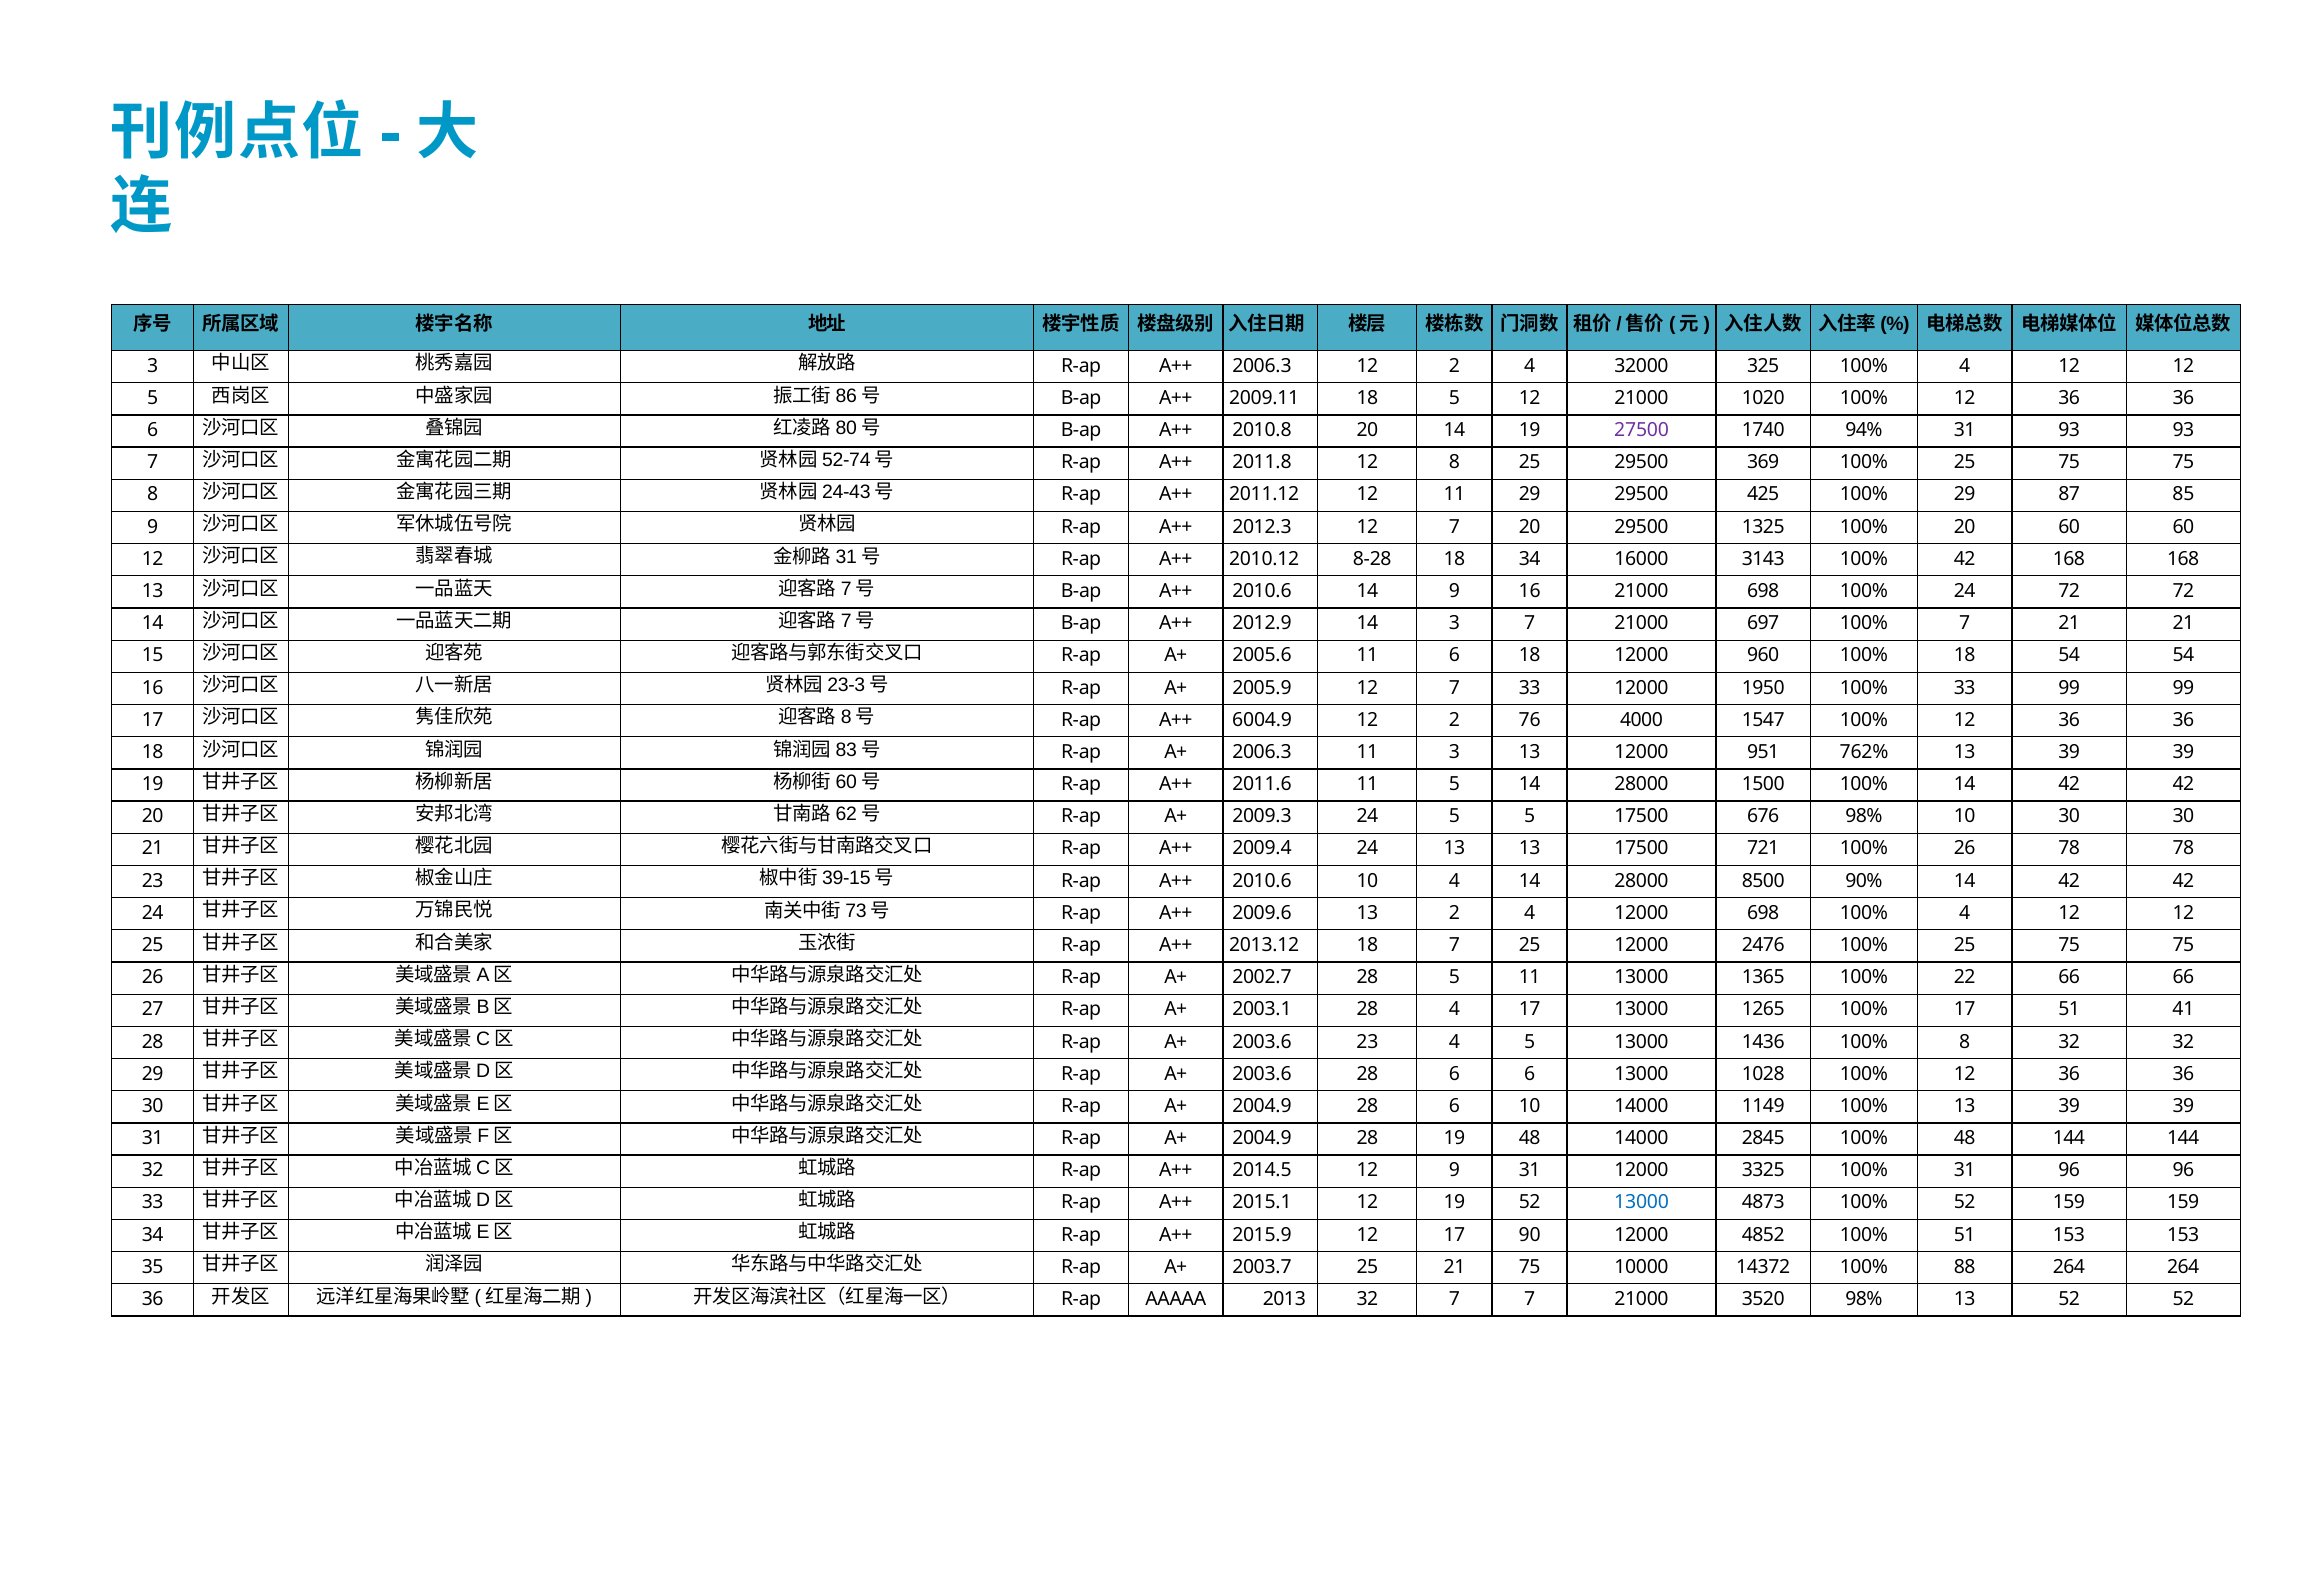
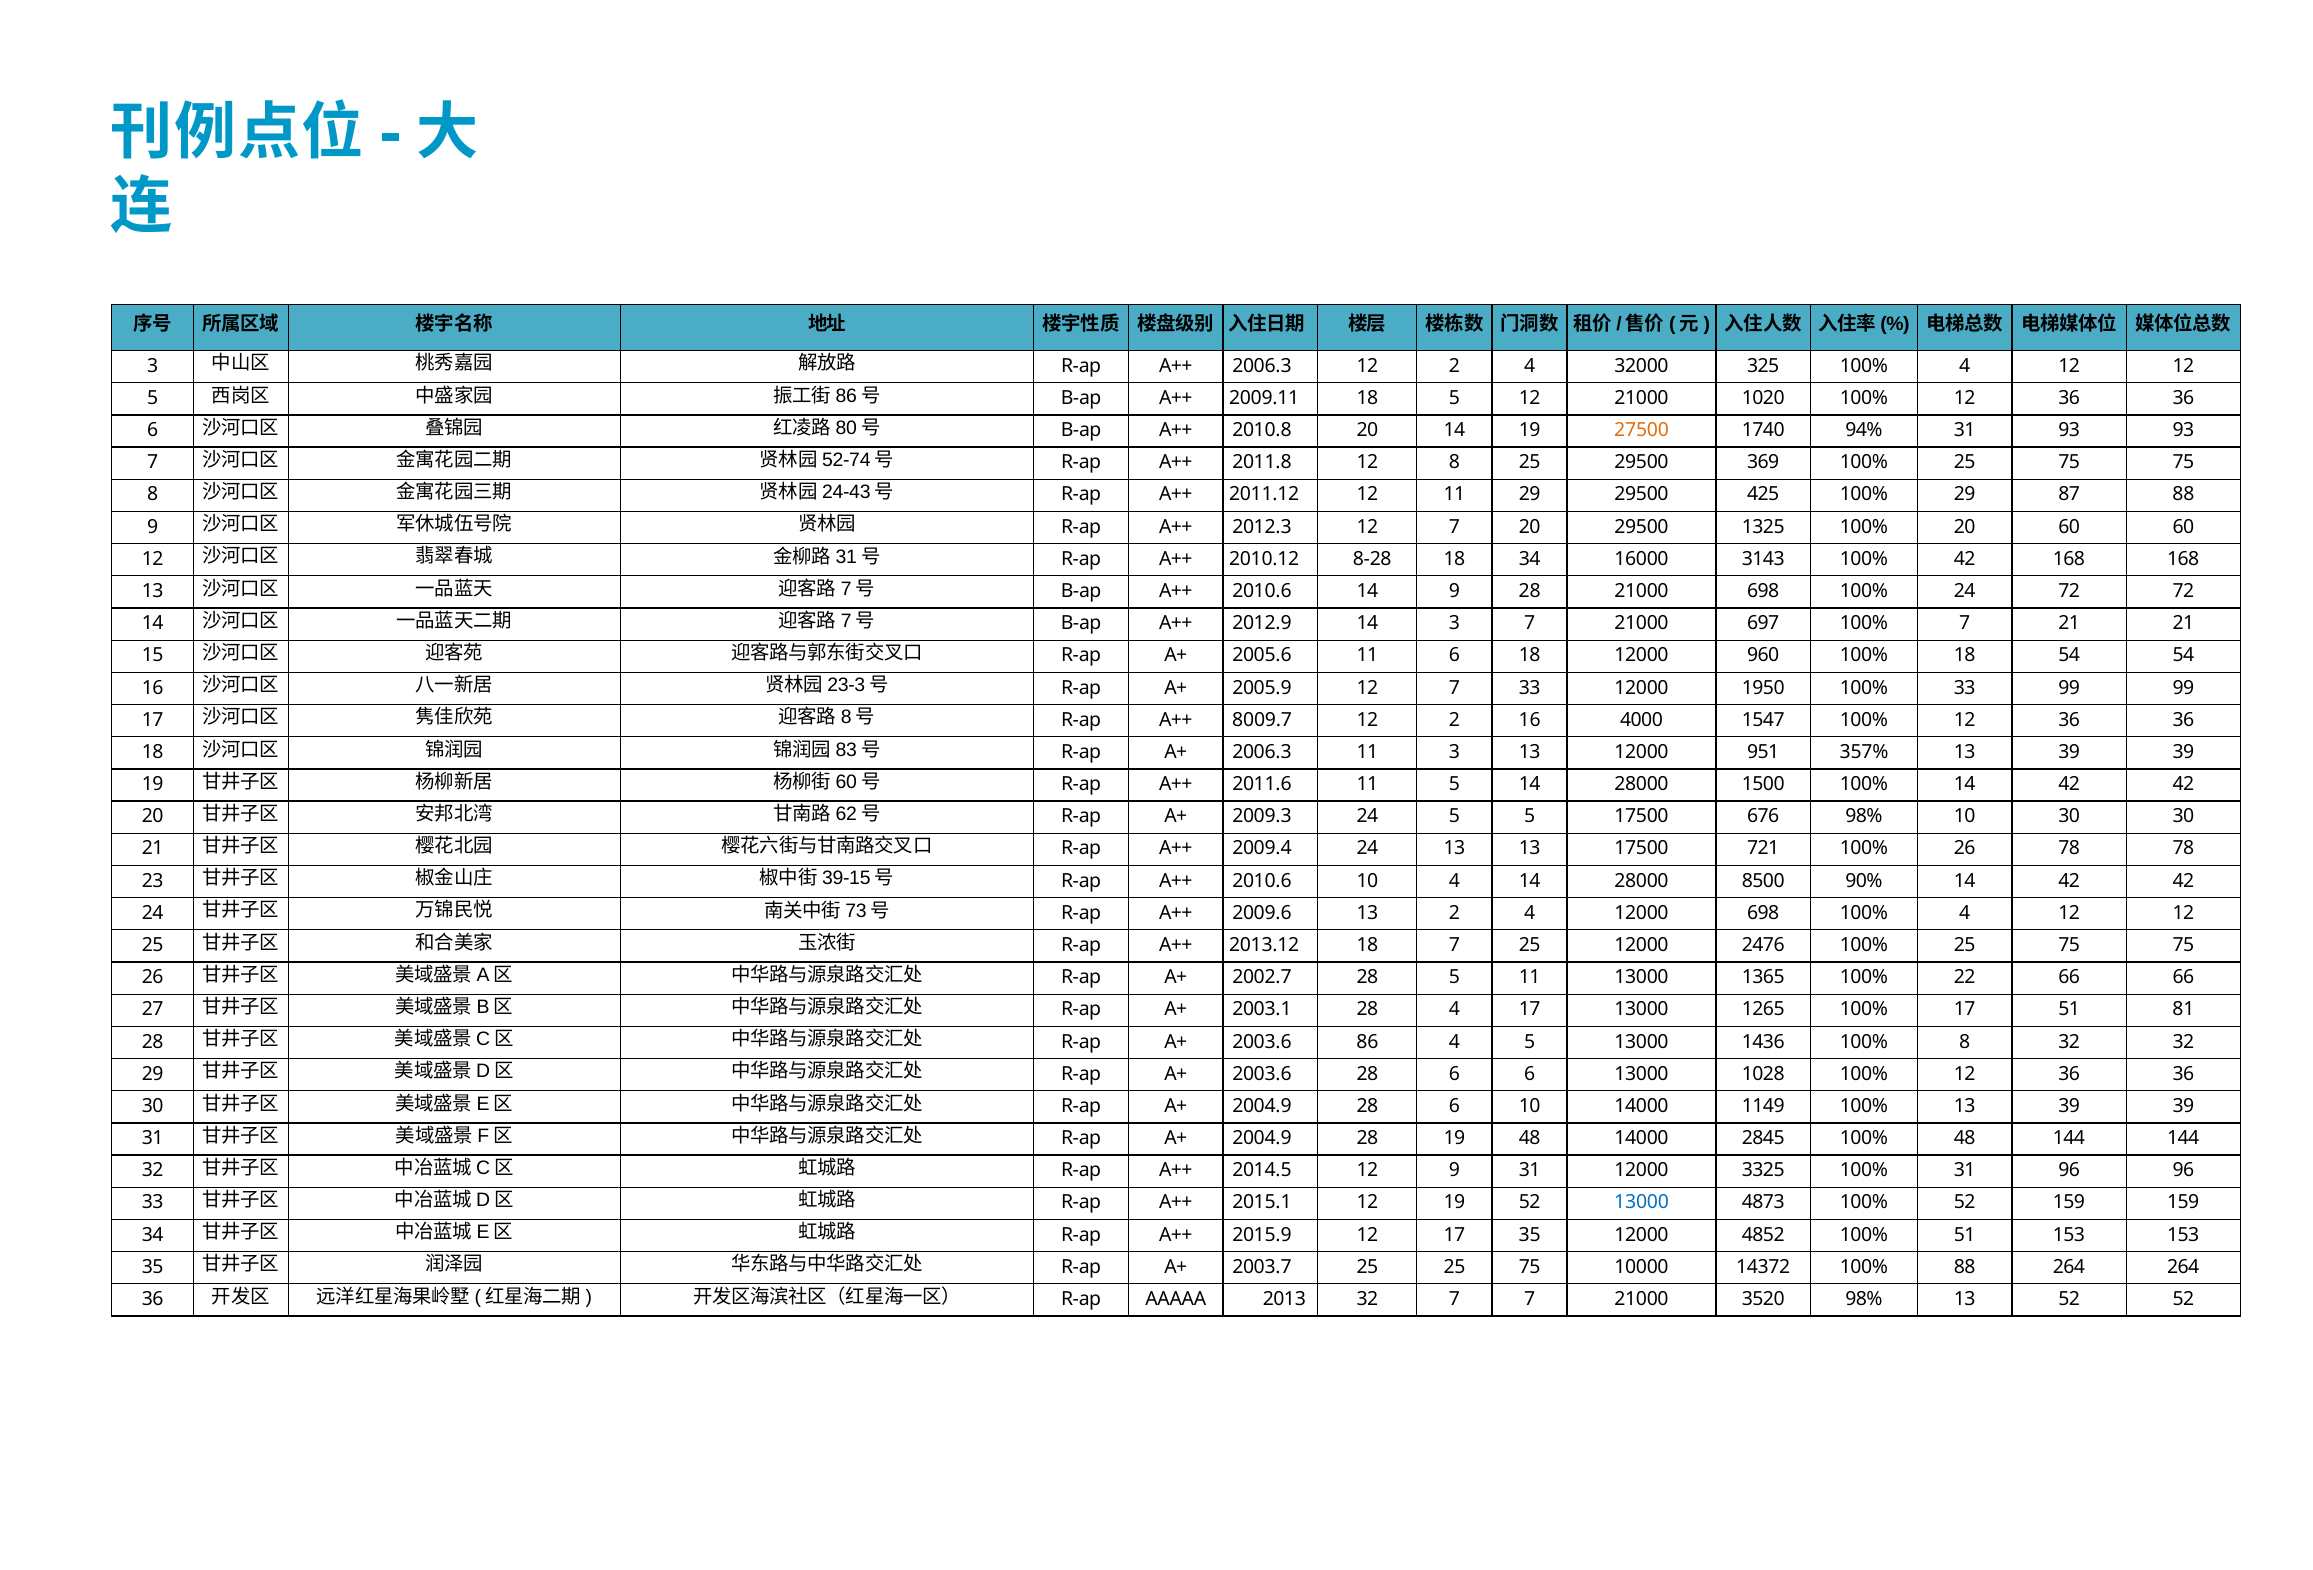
27500 colour: purple -> orange
87 85: 85 -> 88
9 16: 16 -> 28
6004.9: 6004.9 -> 8009.7
2 76: 76 -> 16
762%: 762% -> 357%
41: 41 -> 81
2003.6 23: 23 -> 86
17 90: 90 -> 35
25 21: 21 -> 25
